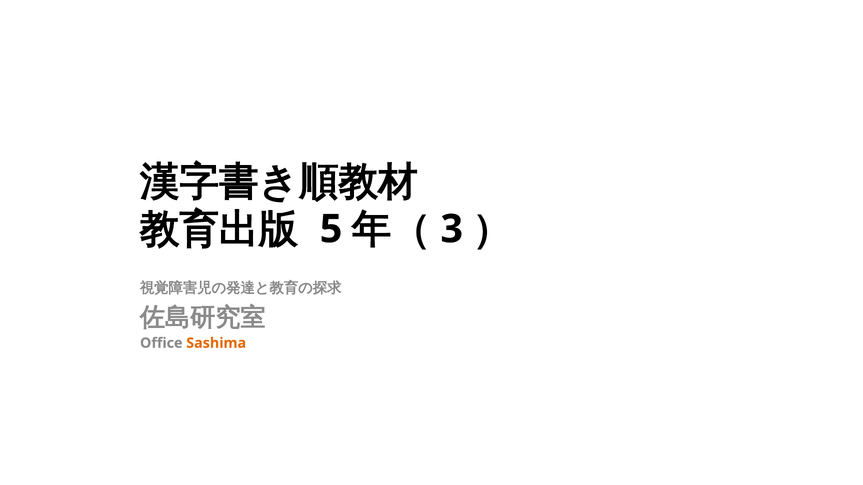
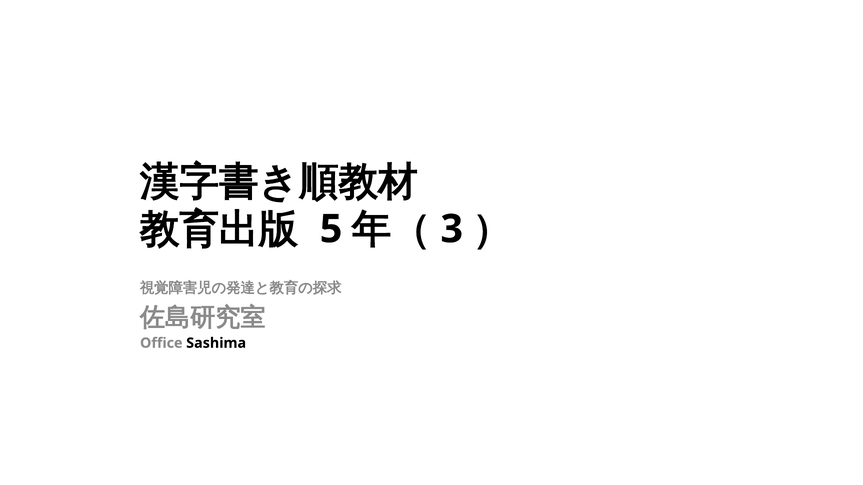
Sashima colour: orange -> black
